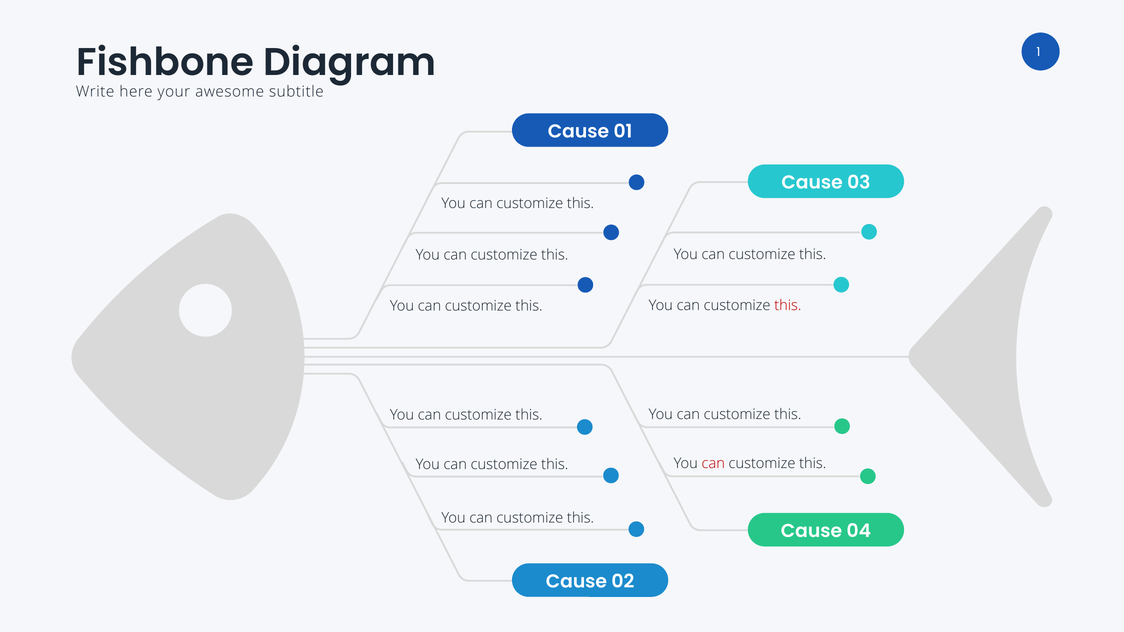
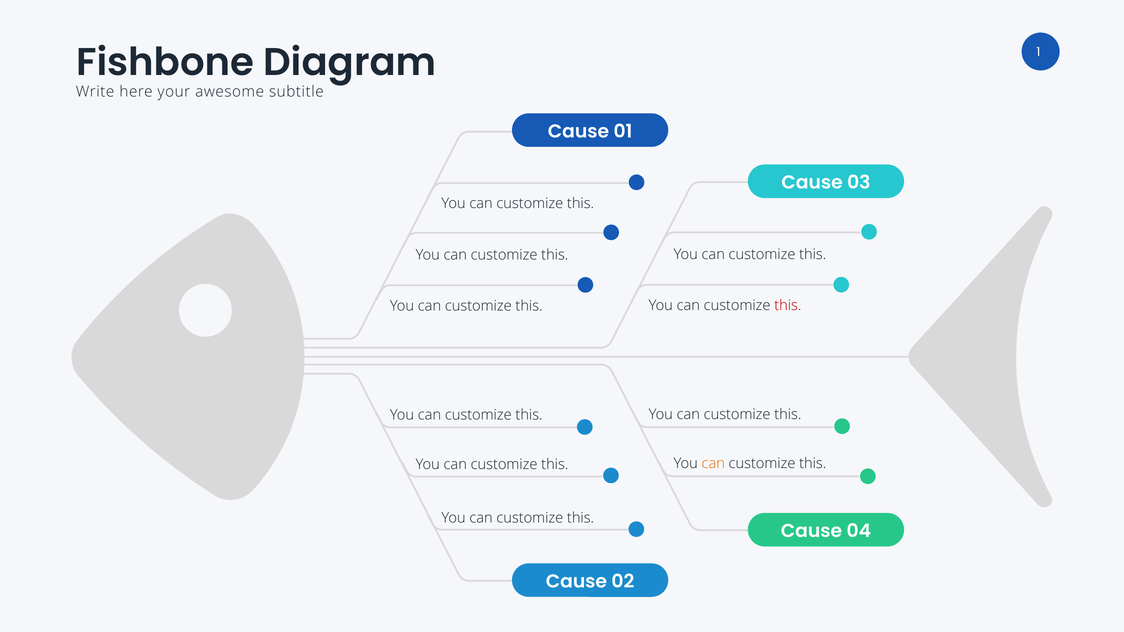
can at (713, 464) colour: red -> orange
